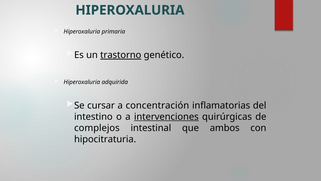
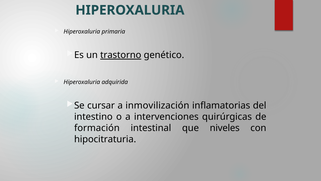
concentración: concentración -> inmovilización
intervenciones underline: present -> none
complejos: complejos -> formación
ambos: ambos -> niveles
